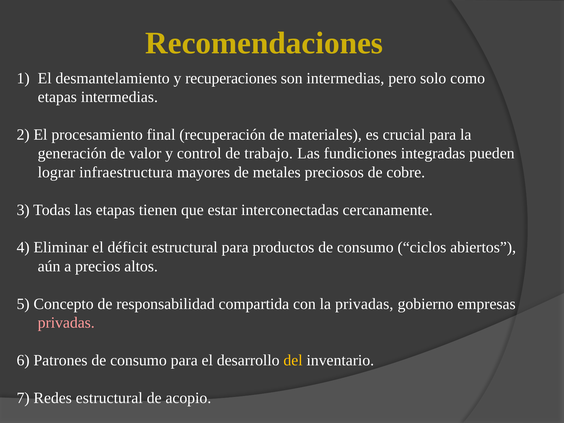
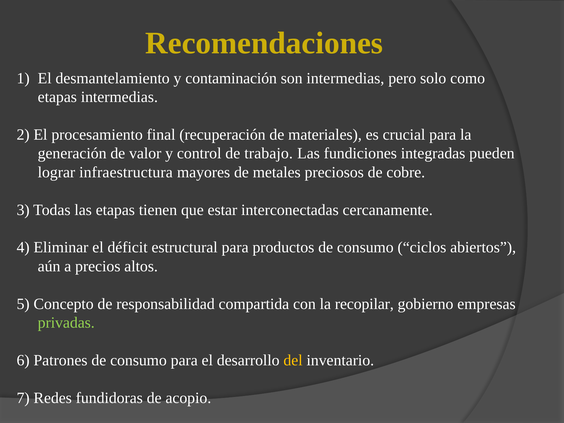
recuperaciones: recuperaciones -> contaminación
la privadas: privadas -> recopilar
privadas at (66, 323) colour: pink -> light green
Redes estructural: estructural -> fundidoras
